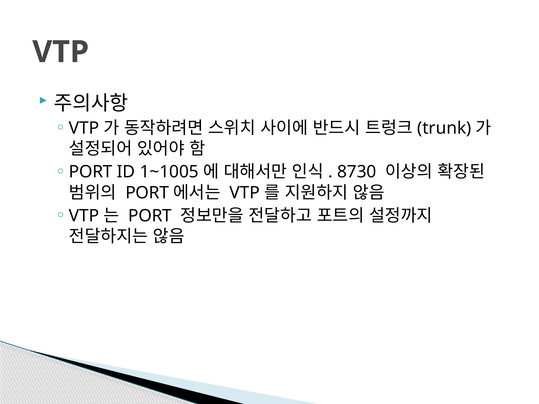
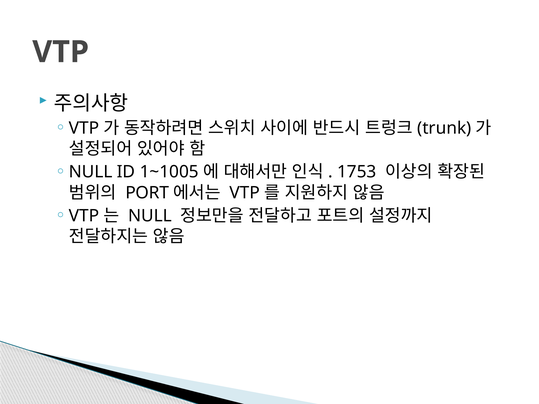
PORT at (91, 172): PORT -> NULL
8730: 8730 -> 1753
PORT at (150, 216): PORT -> NULL
